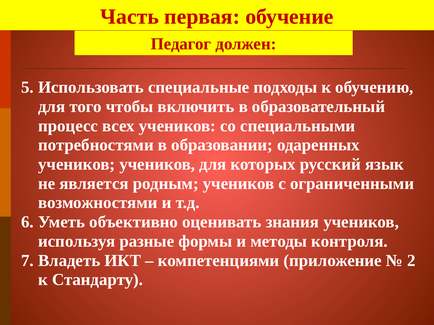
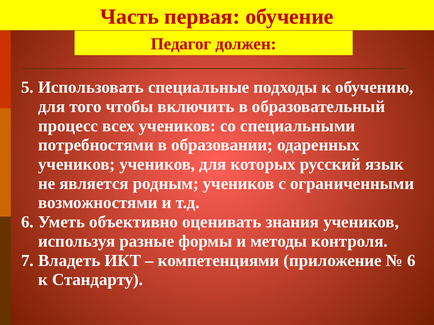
2 at (411, 261): 2 -> 6
